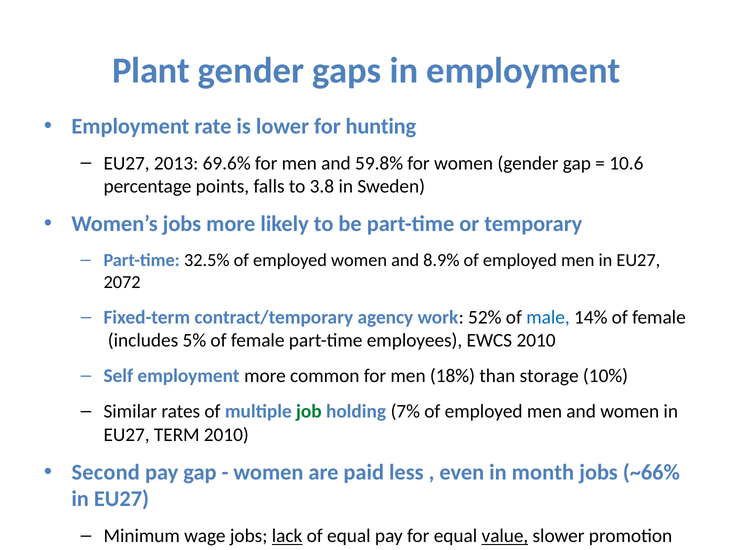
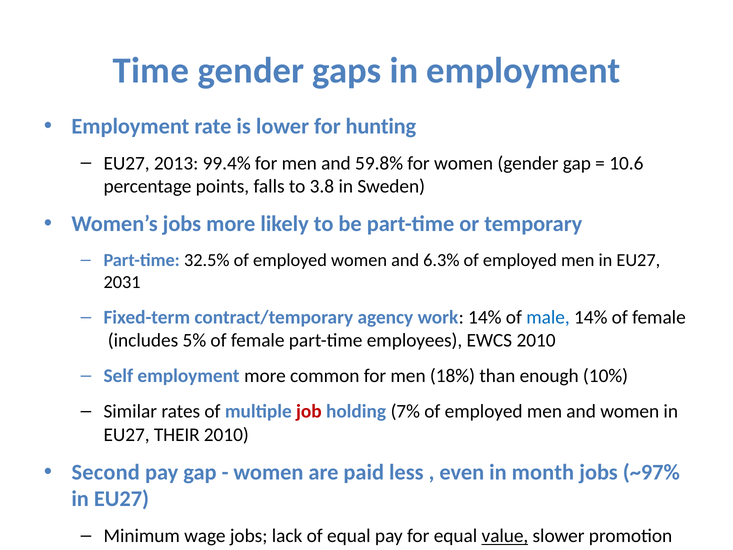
Plant: Plant -> Time
69.6%: 69.6% -> 99.4%
8.9%: 8.9% -> 6.3%
2072: 2072 -> 2031
work 52%: 52% -> 14%
storage: storage -> enough
job colour: green -> red
TERM: TERM -> THEIR
~66%: ~66% -> ~97%
lack underline: present -> none
